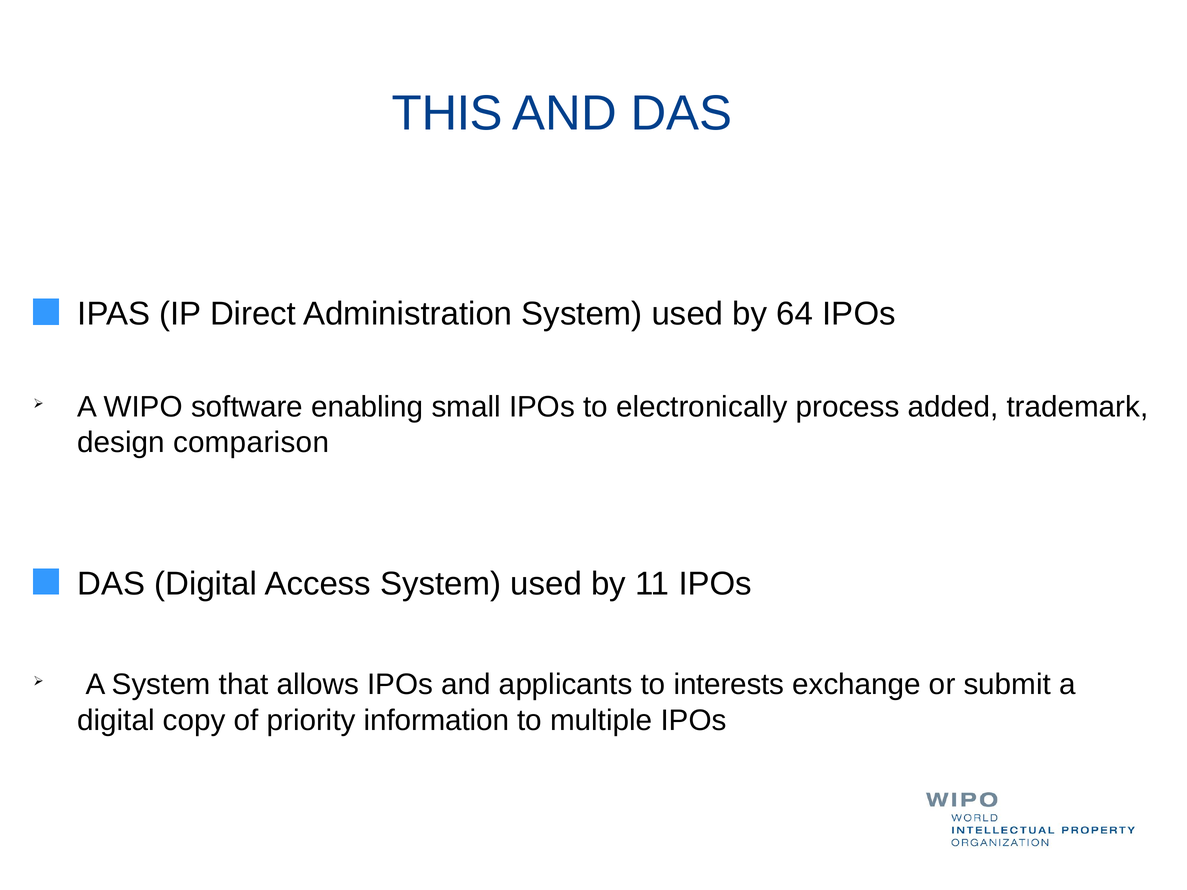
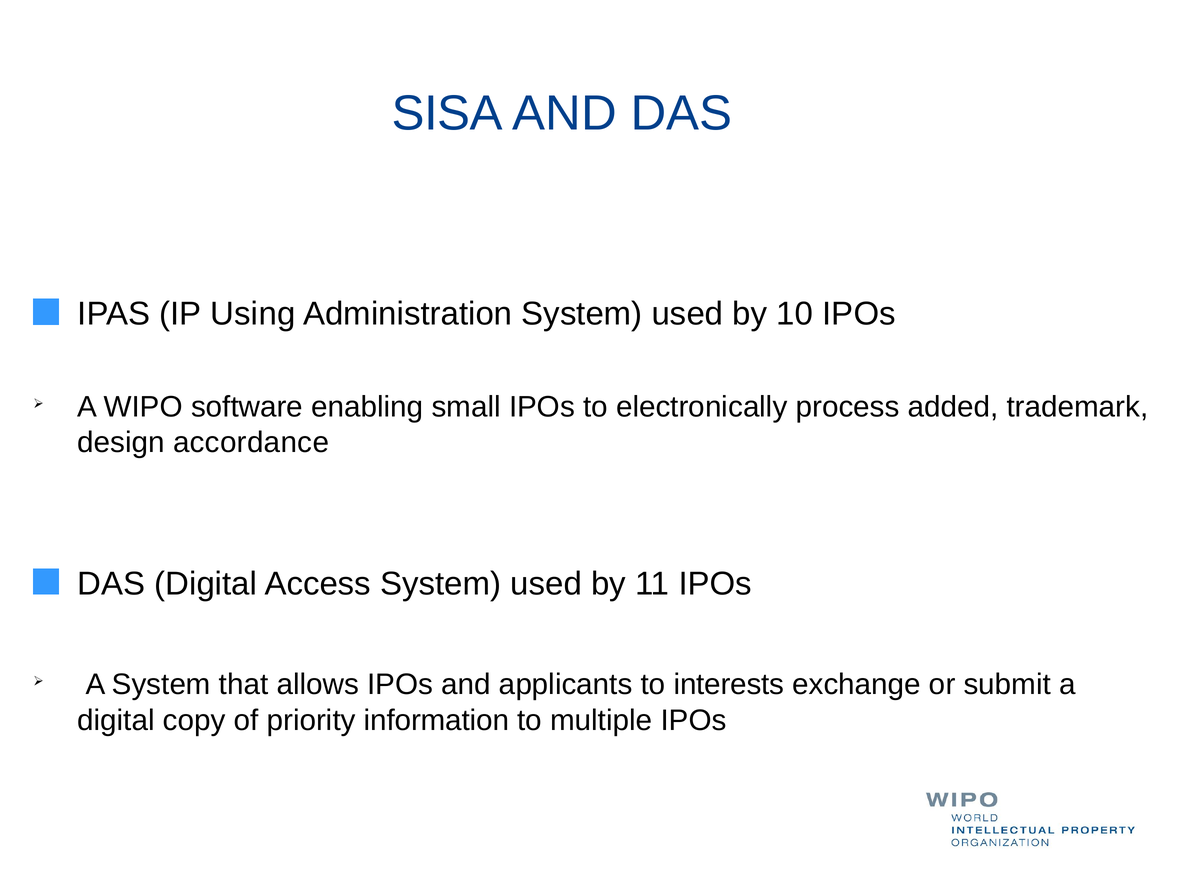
THIS: THIS -> SISA
Direct: Direct -> Using
64: 64 -> 10
comparison: comparison -> accordance
